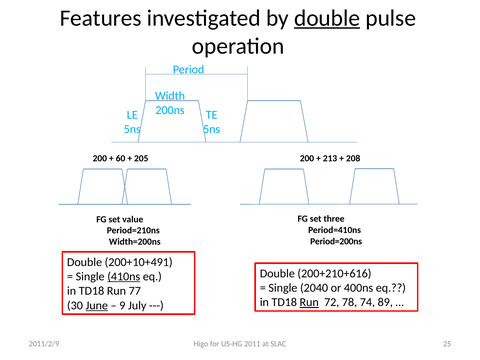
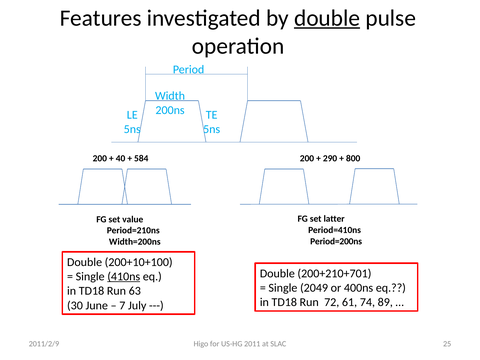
60: 60 -> 40
205: 205 -> 584
213: 213 -> 290
208: 208 -> 800
three: three -> latter
200+10+491: 200+10+491 -> 200+10+100
200+210+616: 200+210+616 -> 200+210+701
2040: 2040 -> 2049
77: 77 -> 63
Run at (309, 302) underline: present -> none
78: 78 -> 61
June underline: present -> none
9: 9 -> 7
